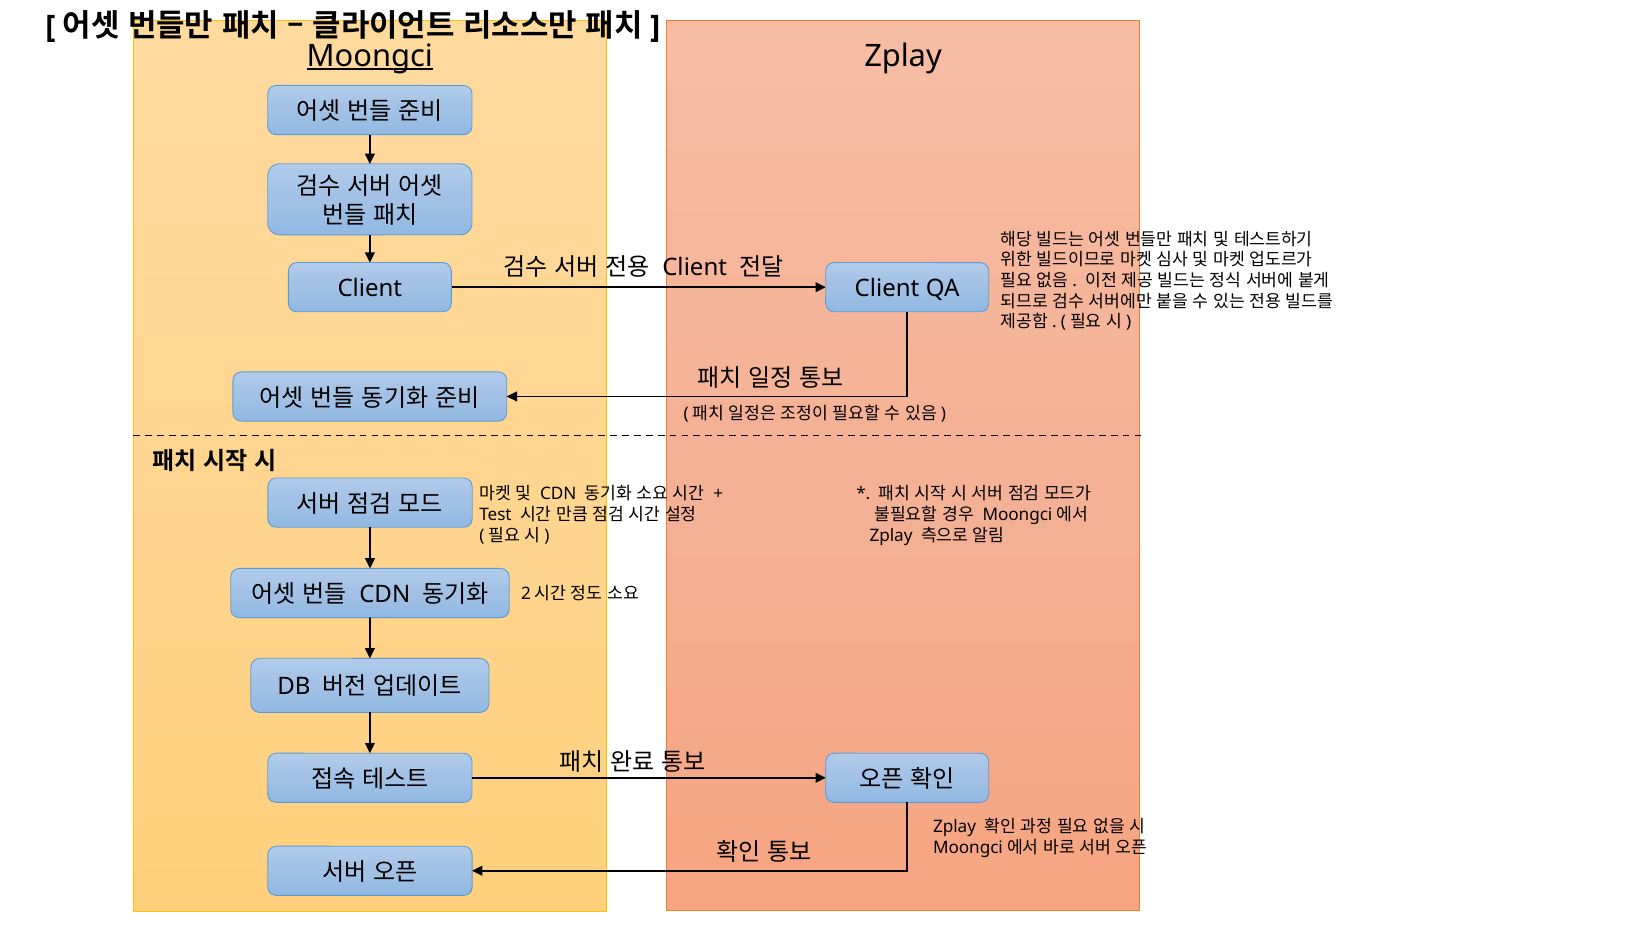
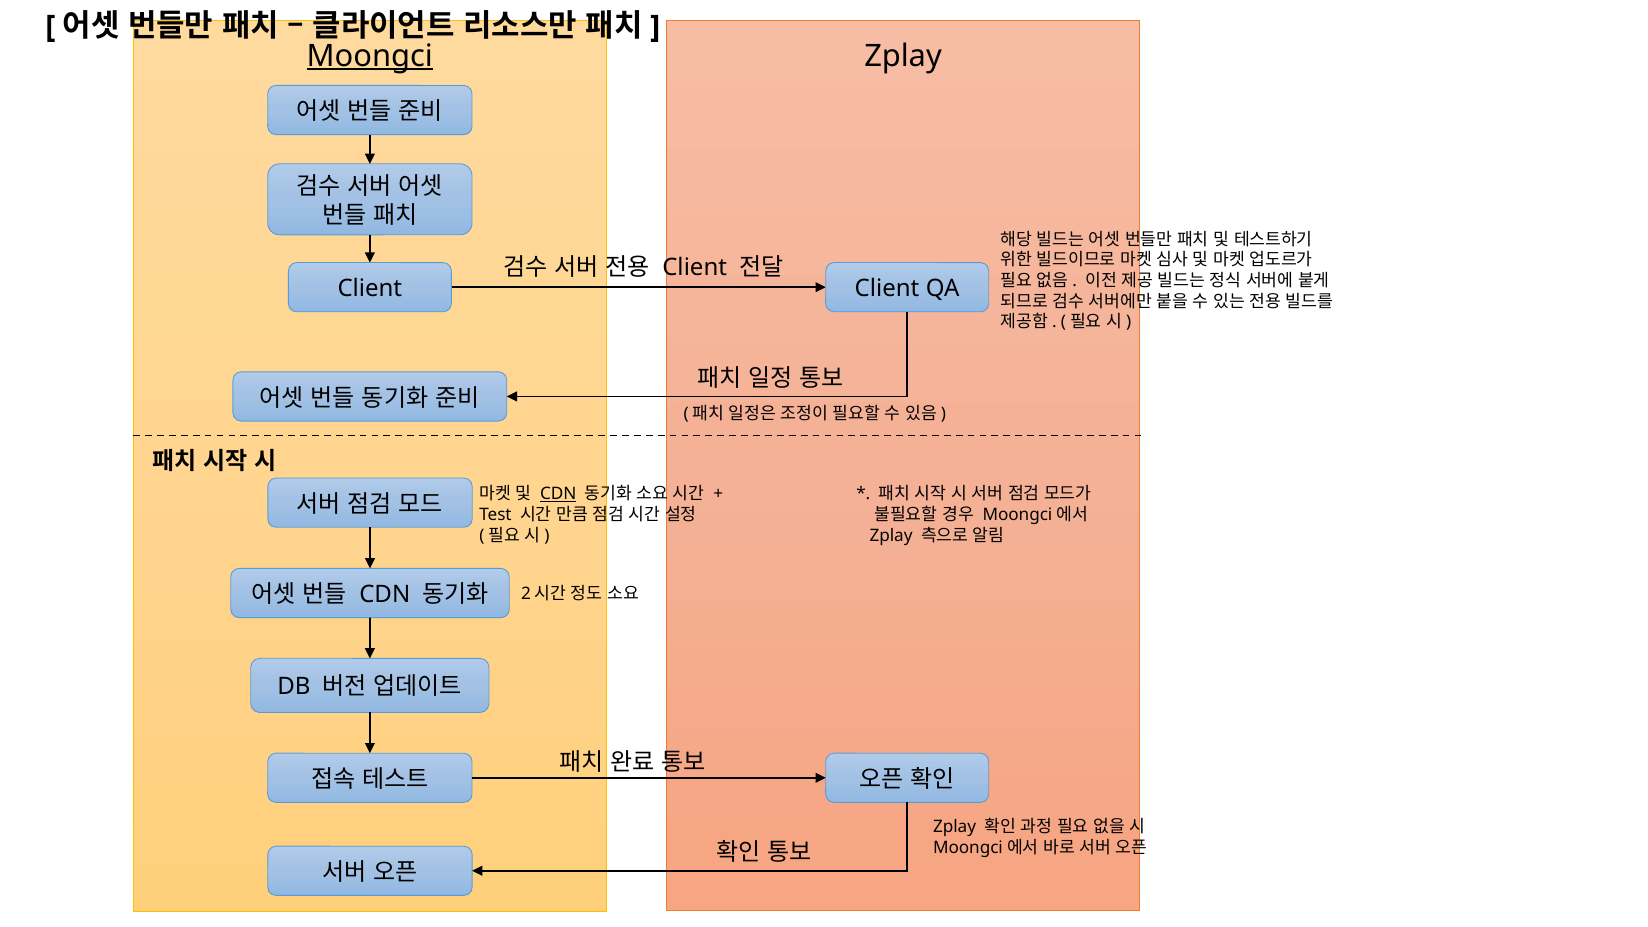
CDN at (558, 494) underline: none -> present
